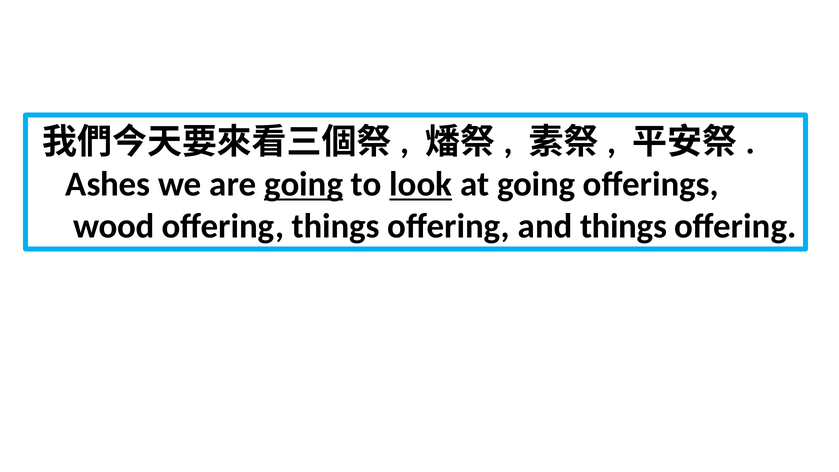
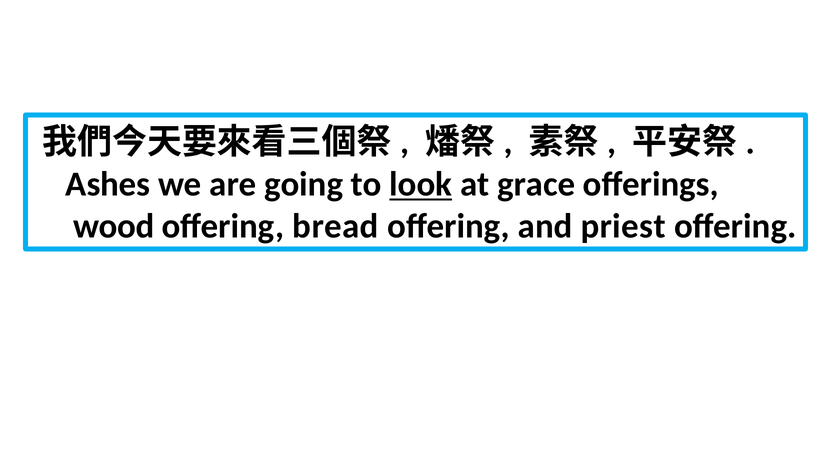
going at (304, 184) underline: present -> none
at going: going -> grace
offering things: things -> bread
and things: things -> priest
